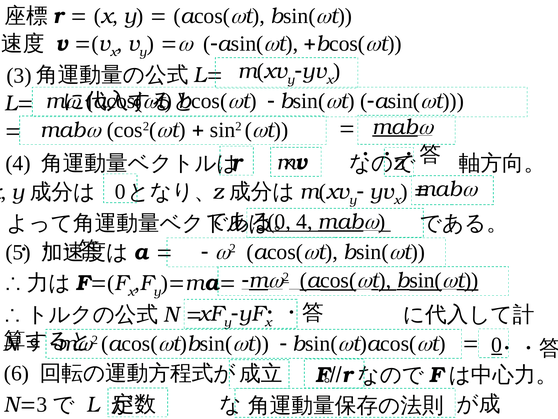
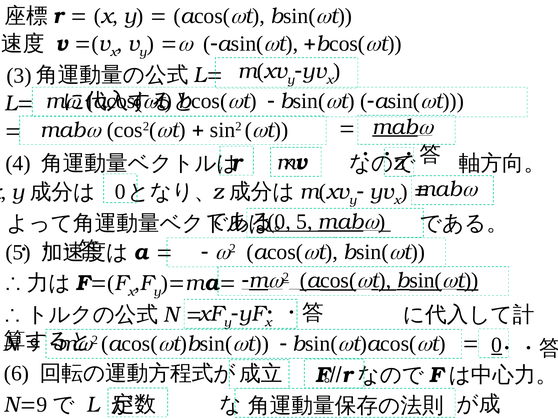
4 at (304, 221): 4 -> 5
3 at (42, 404): 3 -> 9
